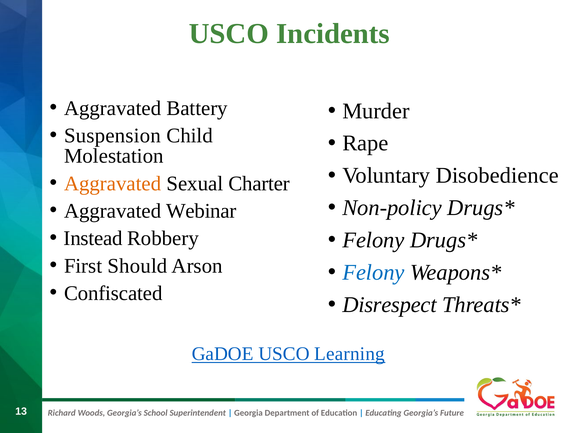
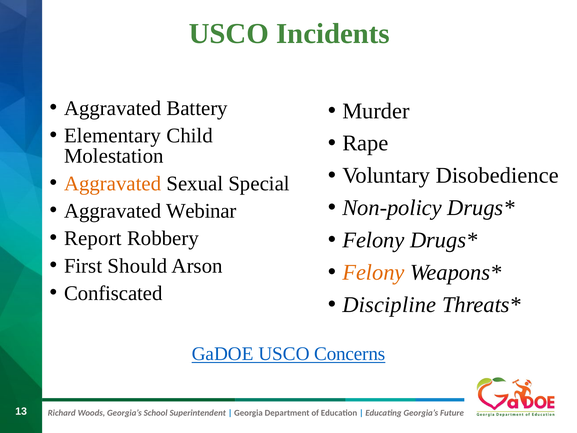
Suspension: Suspension -> Elementary
Charter: Charter -> Special
Instead: Instead -> Report
Felony at (373, 272) colour: blue -> orange
Disrespect: Disrespect -> Discipline
Learning: Learning -> Concerns
